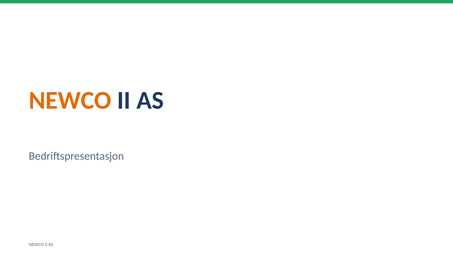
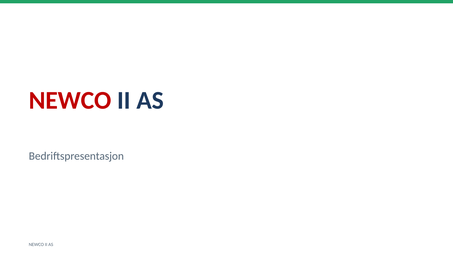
NEWCO at (70, 100) colour: orange -> red
